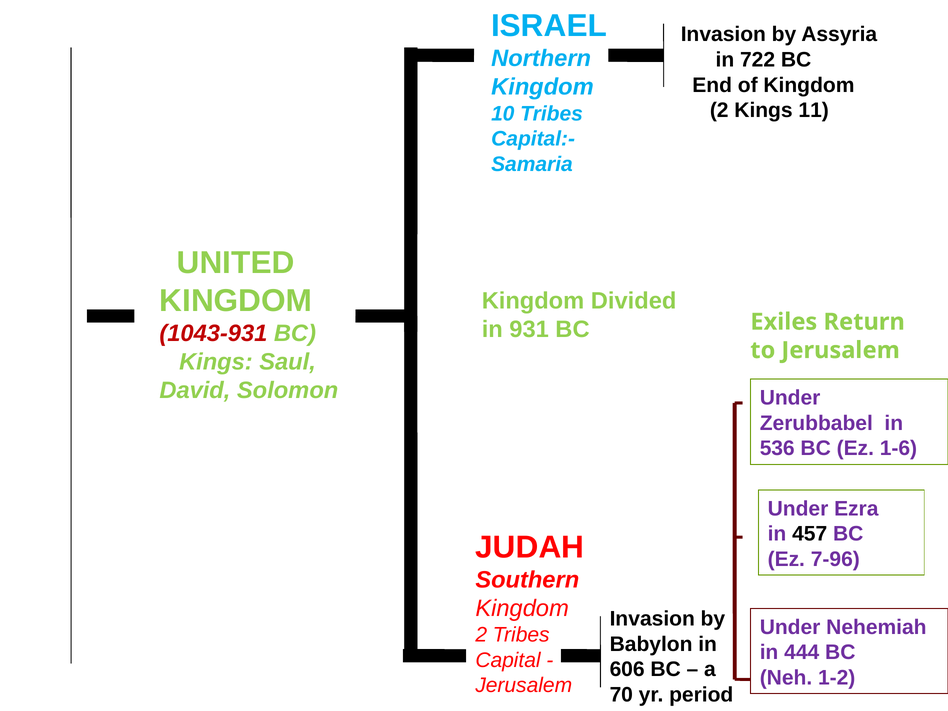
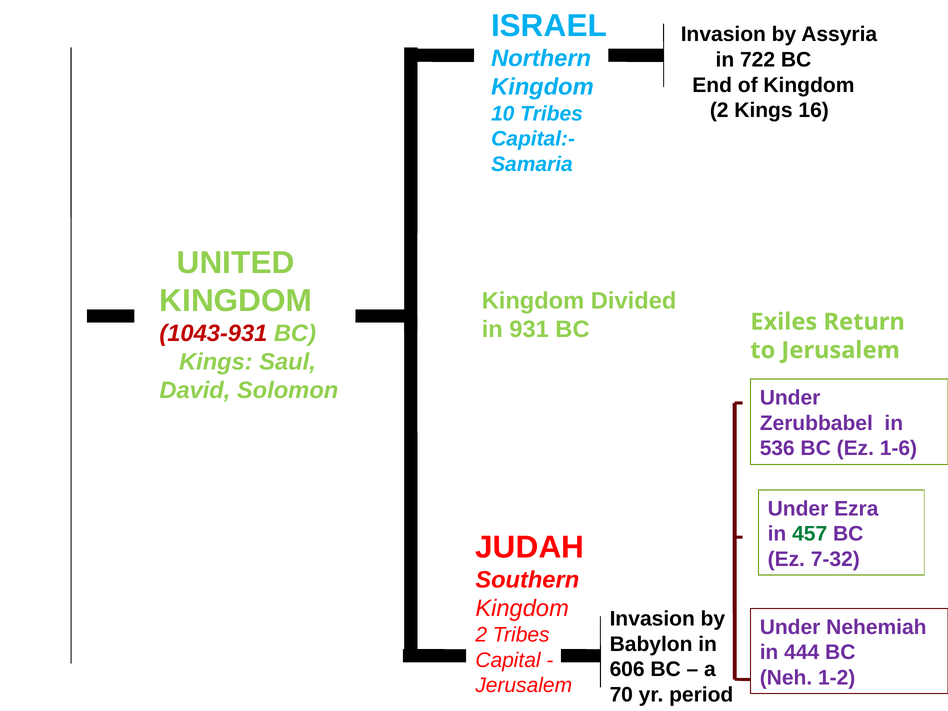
11: 11 -> 16
457 colour: black -> green
7-96: 7-96 -> 7-32
